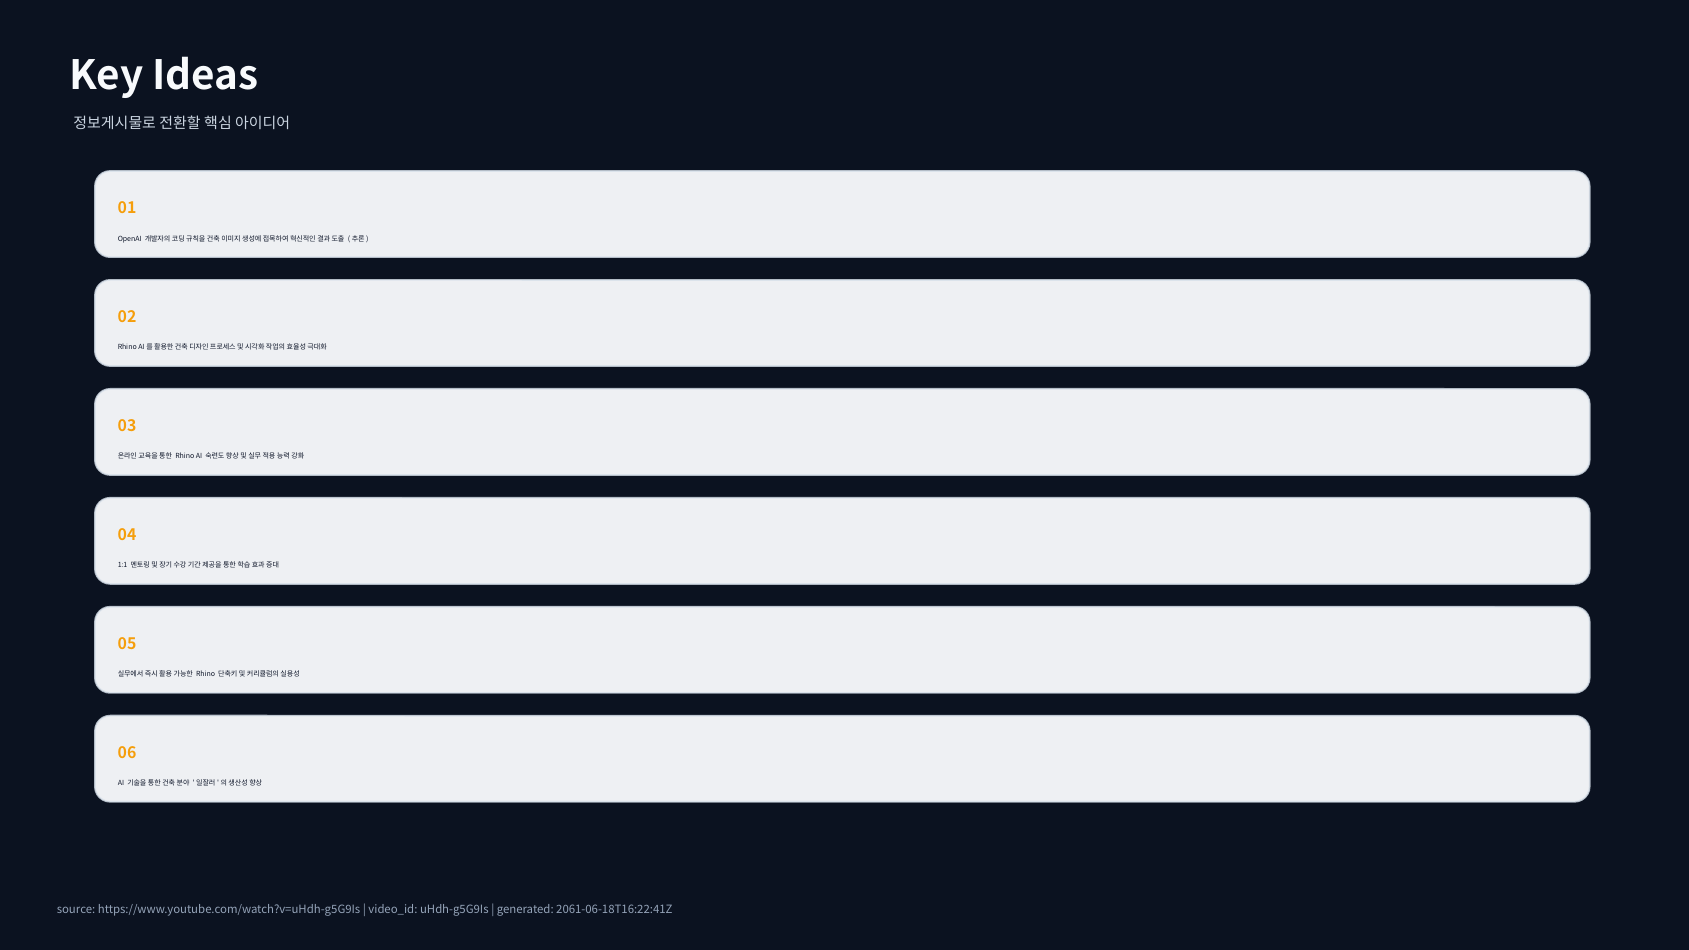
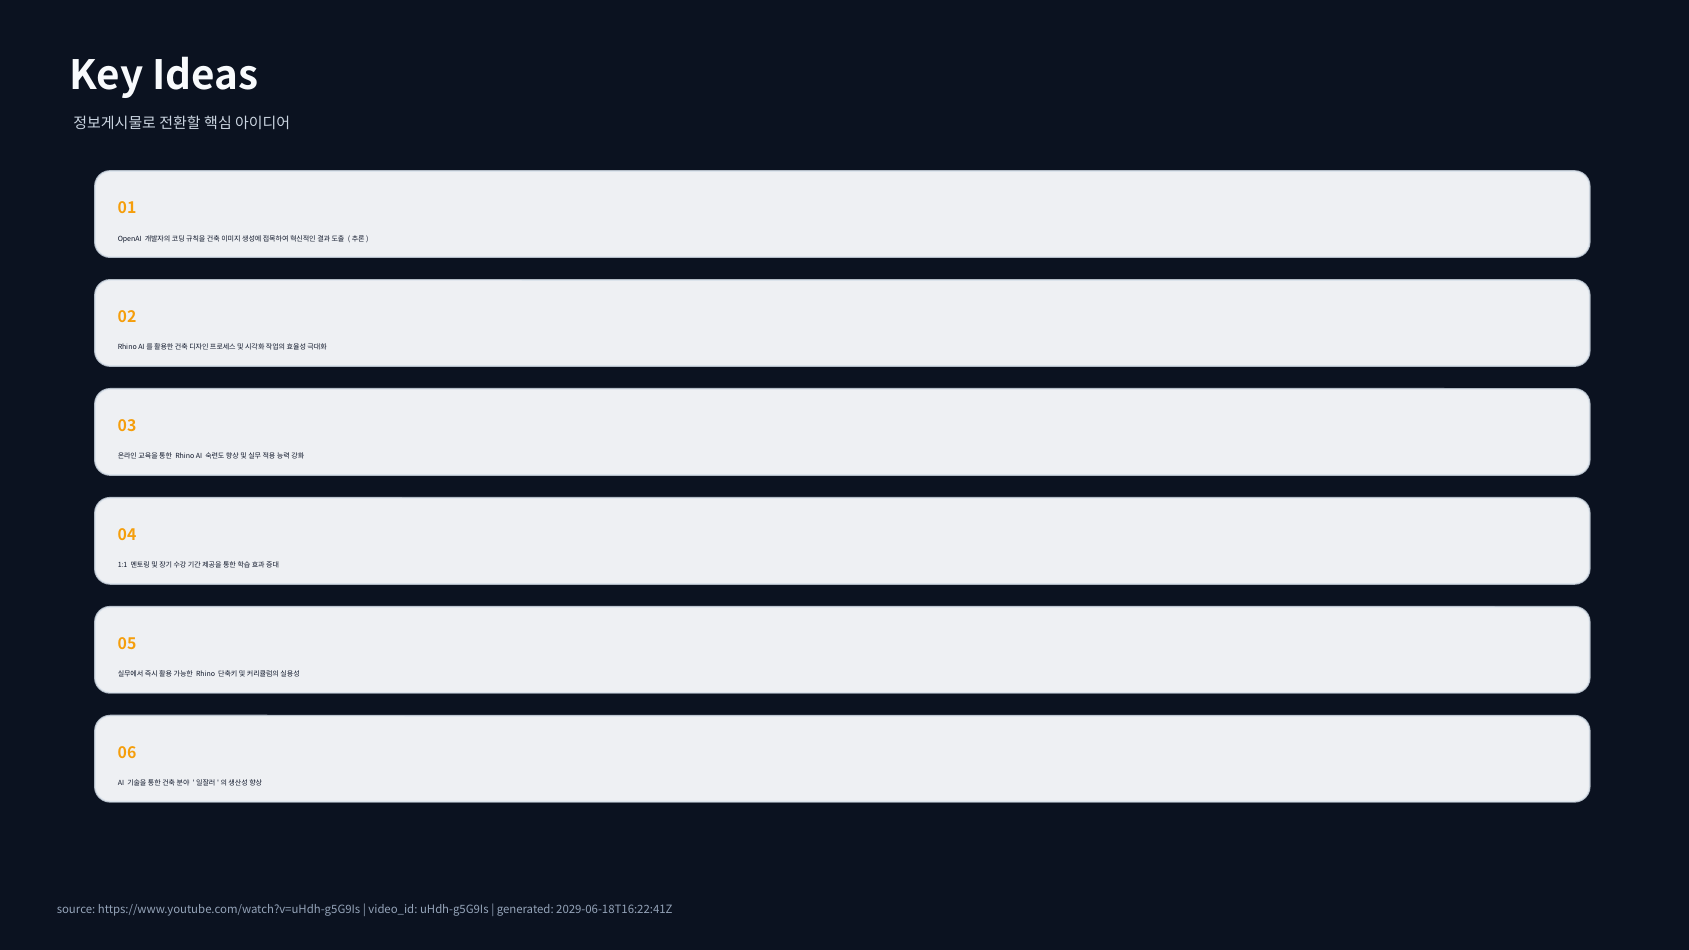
2061-06-18T16:22:41Z: 2061-06-18T16:22:41Z -> 2029-06-18T16:22:41Z
